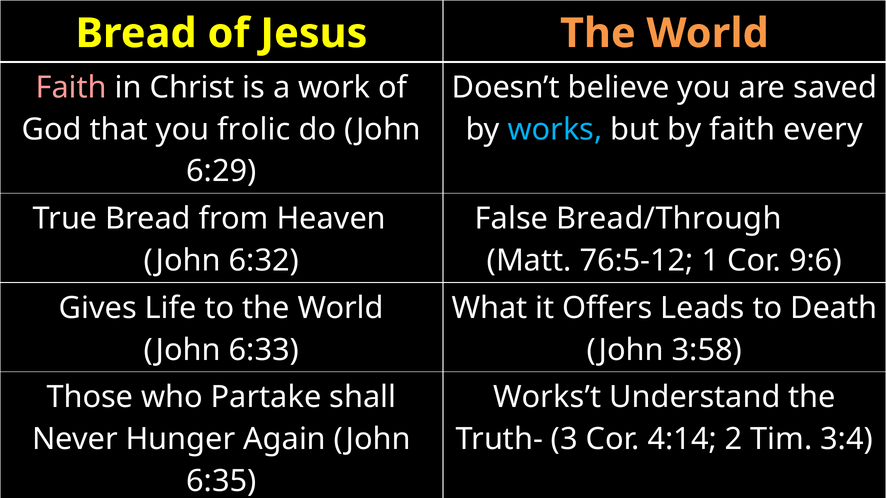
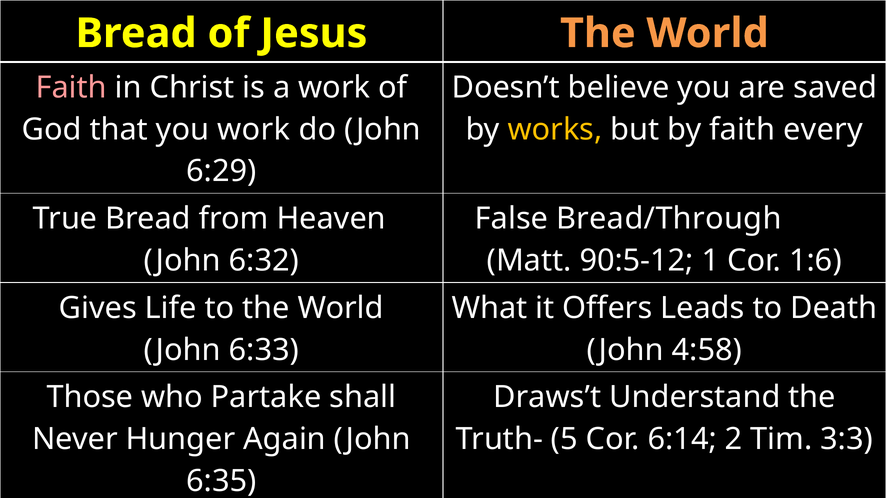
you frolic: frolic -> work
works colour: light blue -> yellow
76:5-12: 76:5-12 -> 90:5-12
9:6: 9:6 -> 1:6
3:58: 3:58 -> 4:58
Works’t: Works’t -> Draws’t
3: 3 -> 5
4:14: 4:14 -> 6:14
3:4: 3:4 -> 3:3
